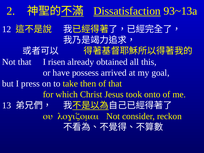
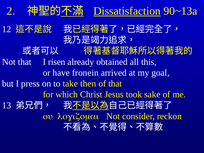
93~13a: 93~13a -> 90~13a
possess: possess -> fronein
onto: onto -> sake
